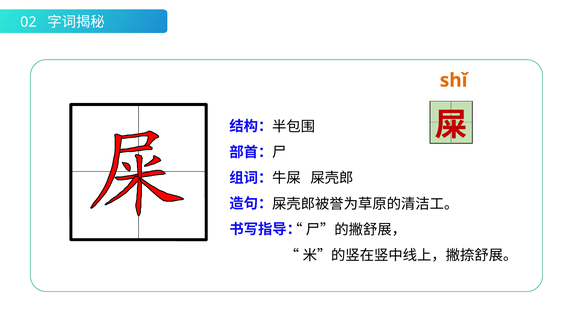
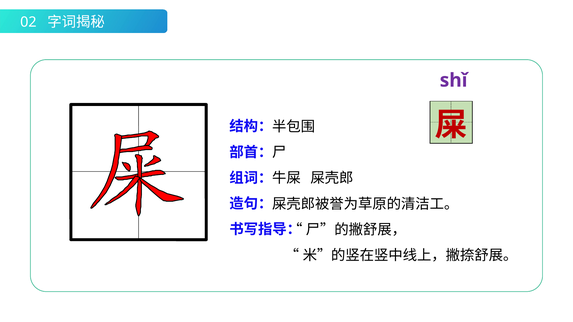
shǐ colour: orange -> purple
